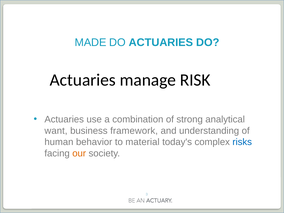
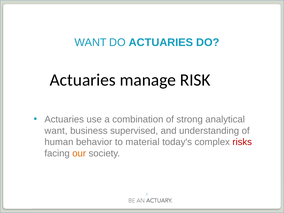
MADE at (91, 43): MADE -> WANT
framework: framework -> supervised
risks colour: blue -> red
